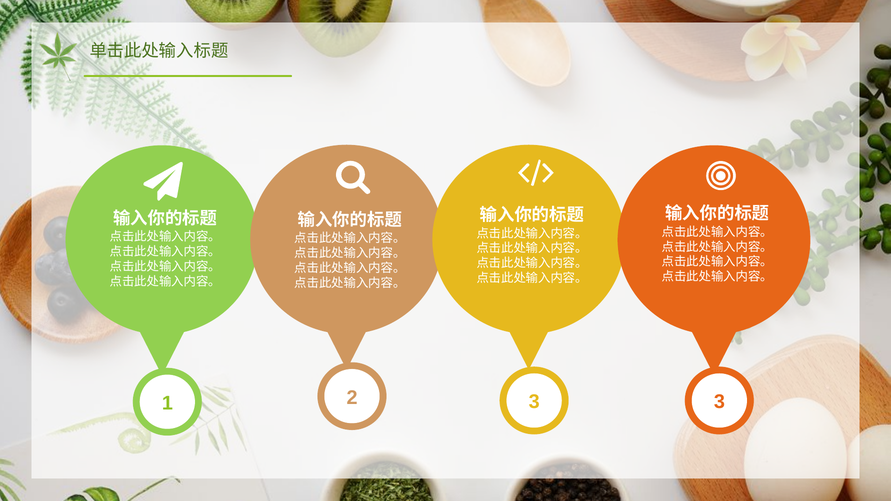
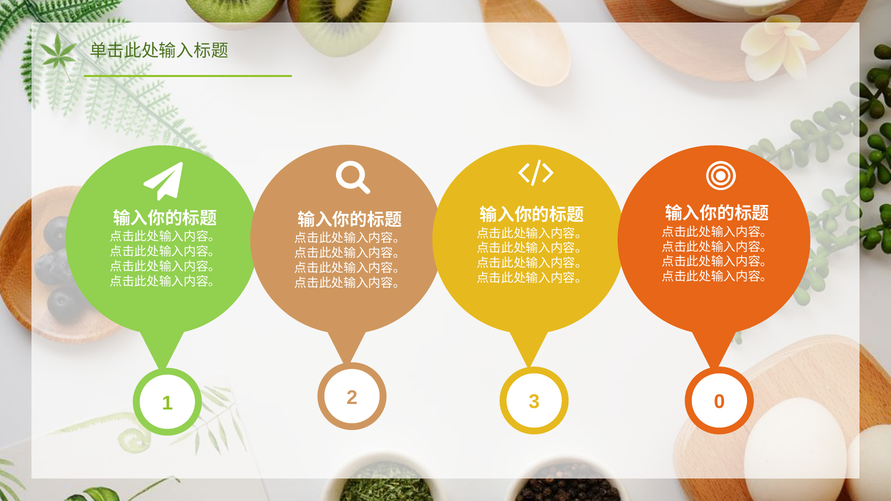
2 3: 3 -> 0
